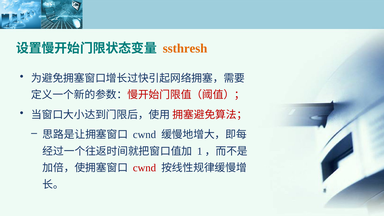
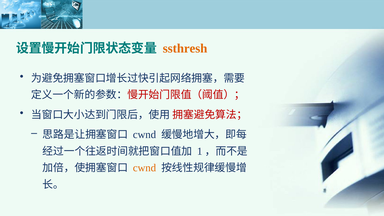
cwnd at (144, 168) colour: red -> orange
